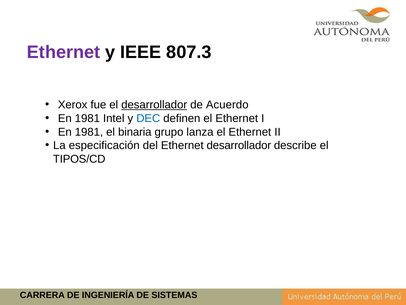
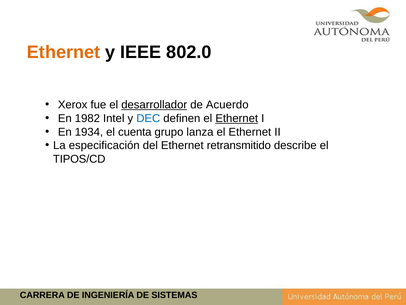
Ethernet at (64, 52) colour: purple -> orange
807.3: 807.3 -> 802.0
1981 at (87, 118): 1981 -> 1982
Ethernet at (237, 118) underline: none -> present
1981 at (89, 132): 1981 -> 1934
binaria: binaria -> cuenta
Ethernet desarrollador: desarrollador -> retransmitido
